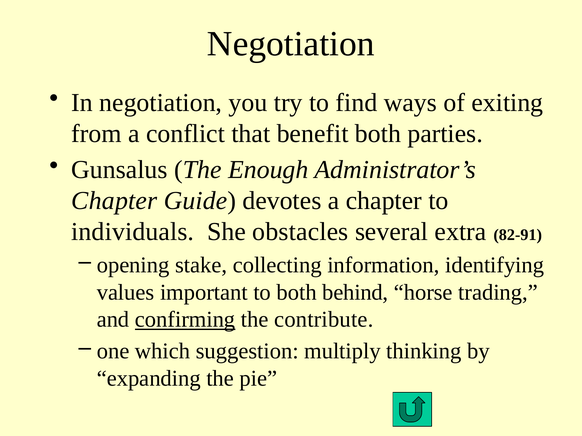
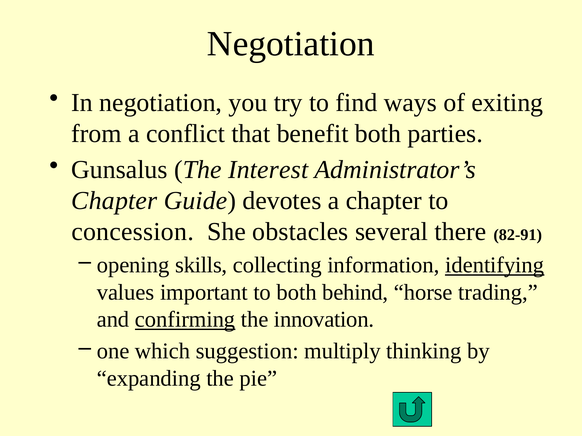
Enough: Enough -> Interest
individuals: individuals -> concession
extra: extra -> there
stake: stake -> skills
identifying underline: none -> present
contribute: contribute -> innovation
